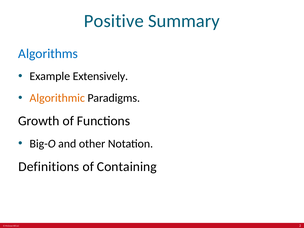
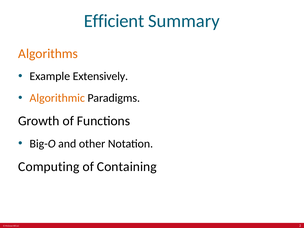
Positive: Positive -> Efficient
Algorithms colour: blue -> orange
Definitions: Definitions -> Computing
